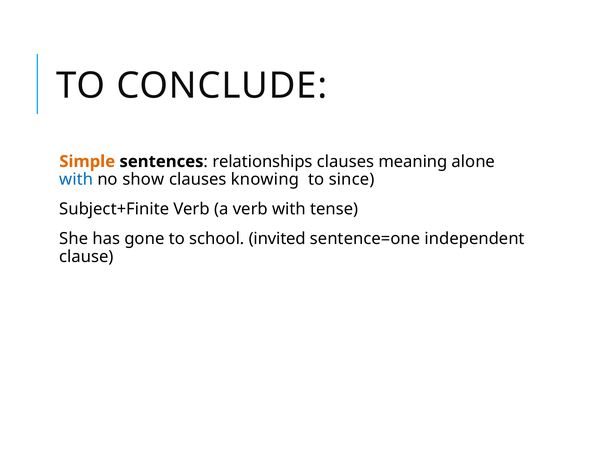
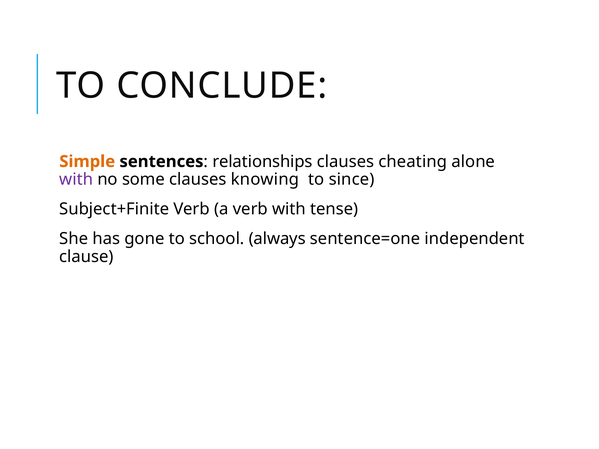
meaning: meaning -> cheating
with at (76, 180) colour: blue -> purple
show: show -> some
invited: invited -> always
